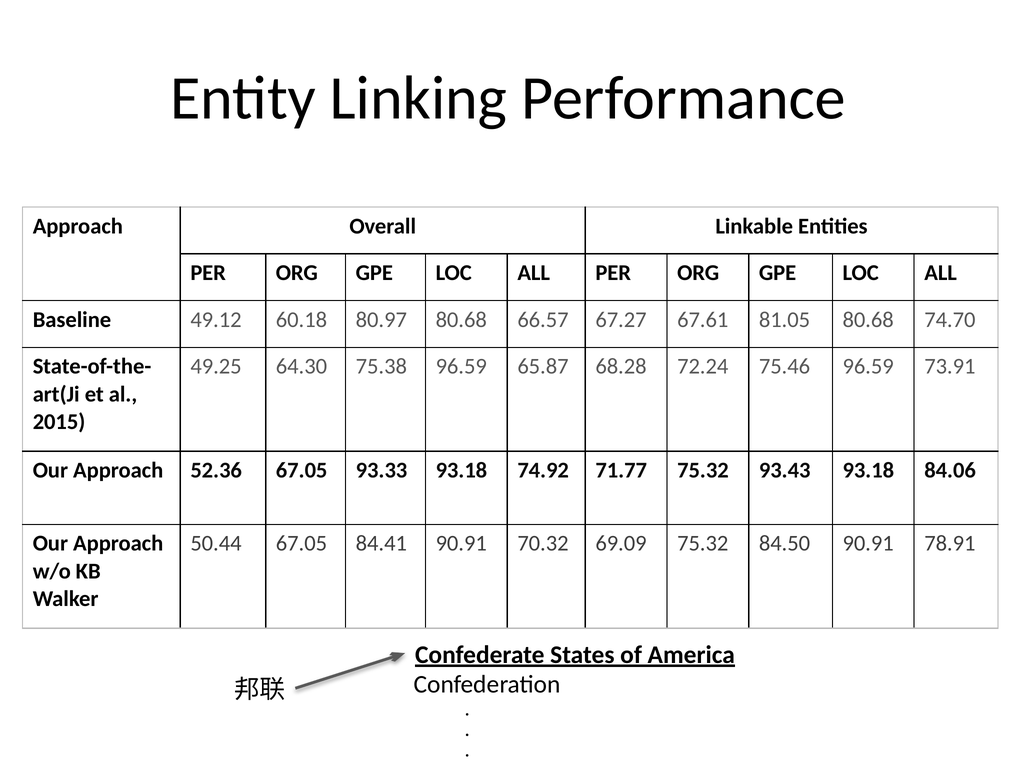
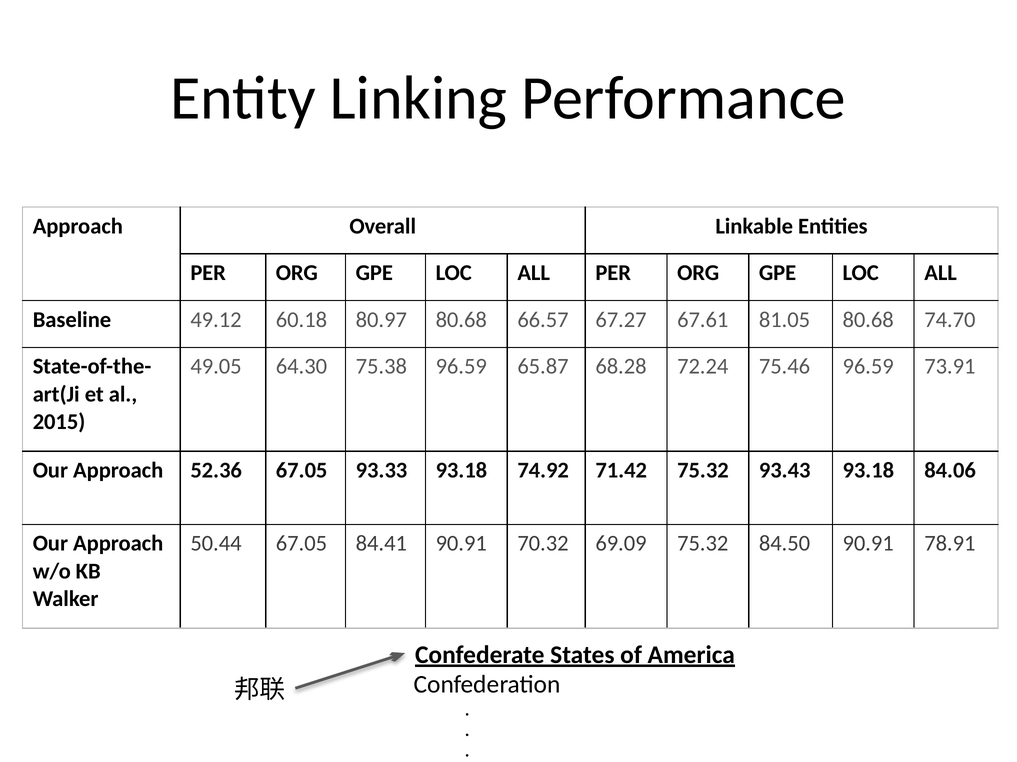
49.25: 49.25 -> 49.05
71.77: 71.77 -> 71.42
